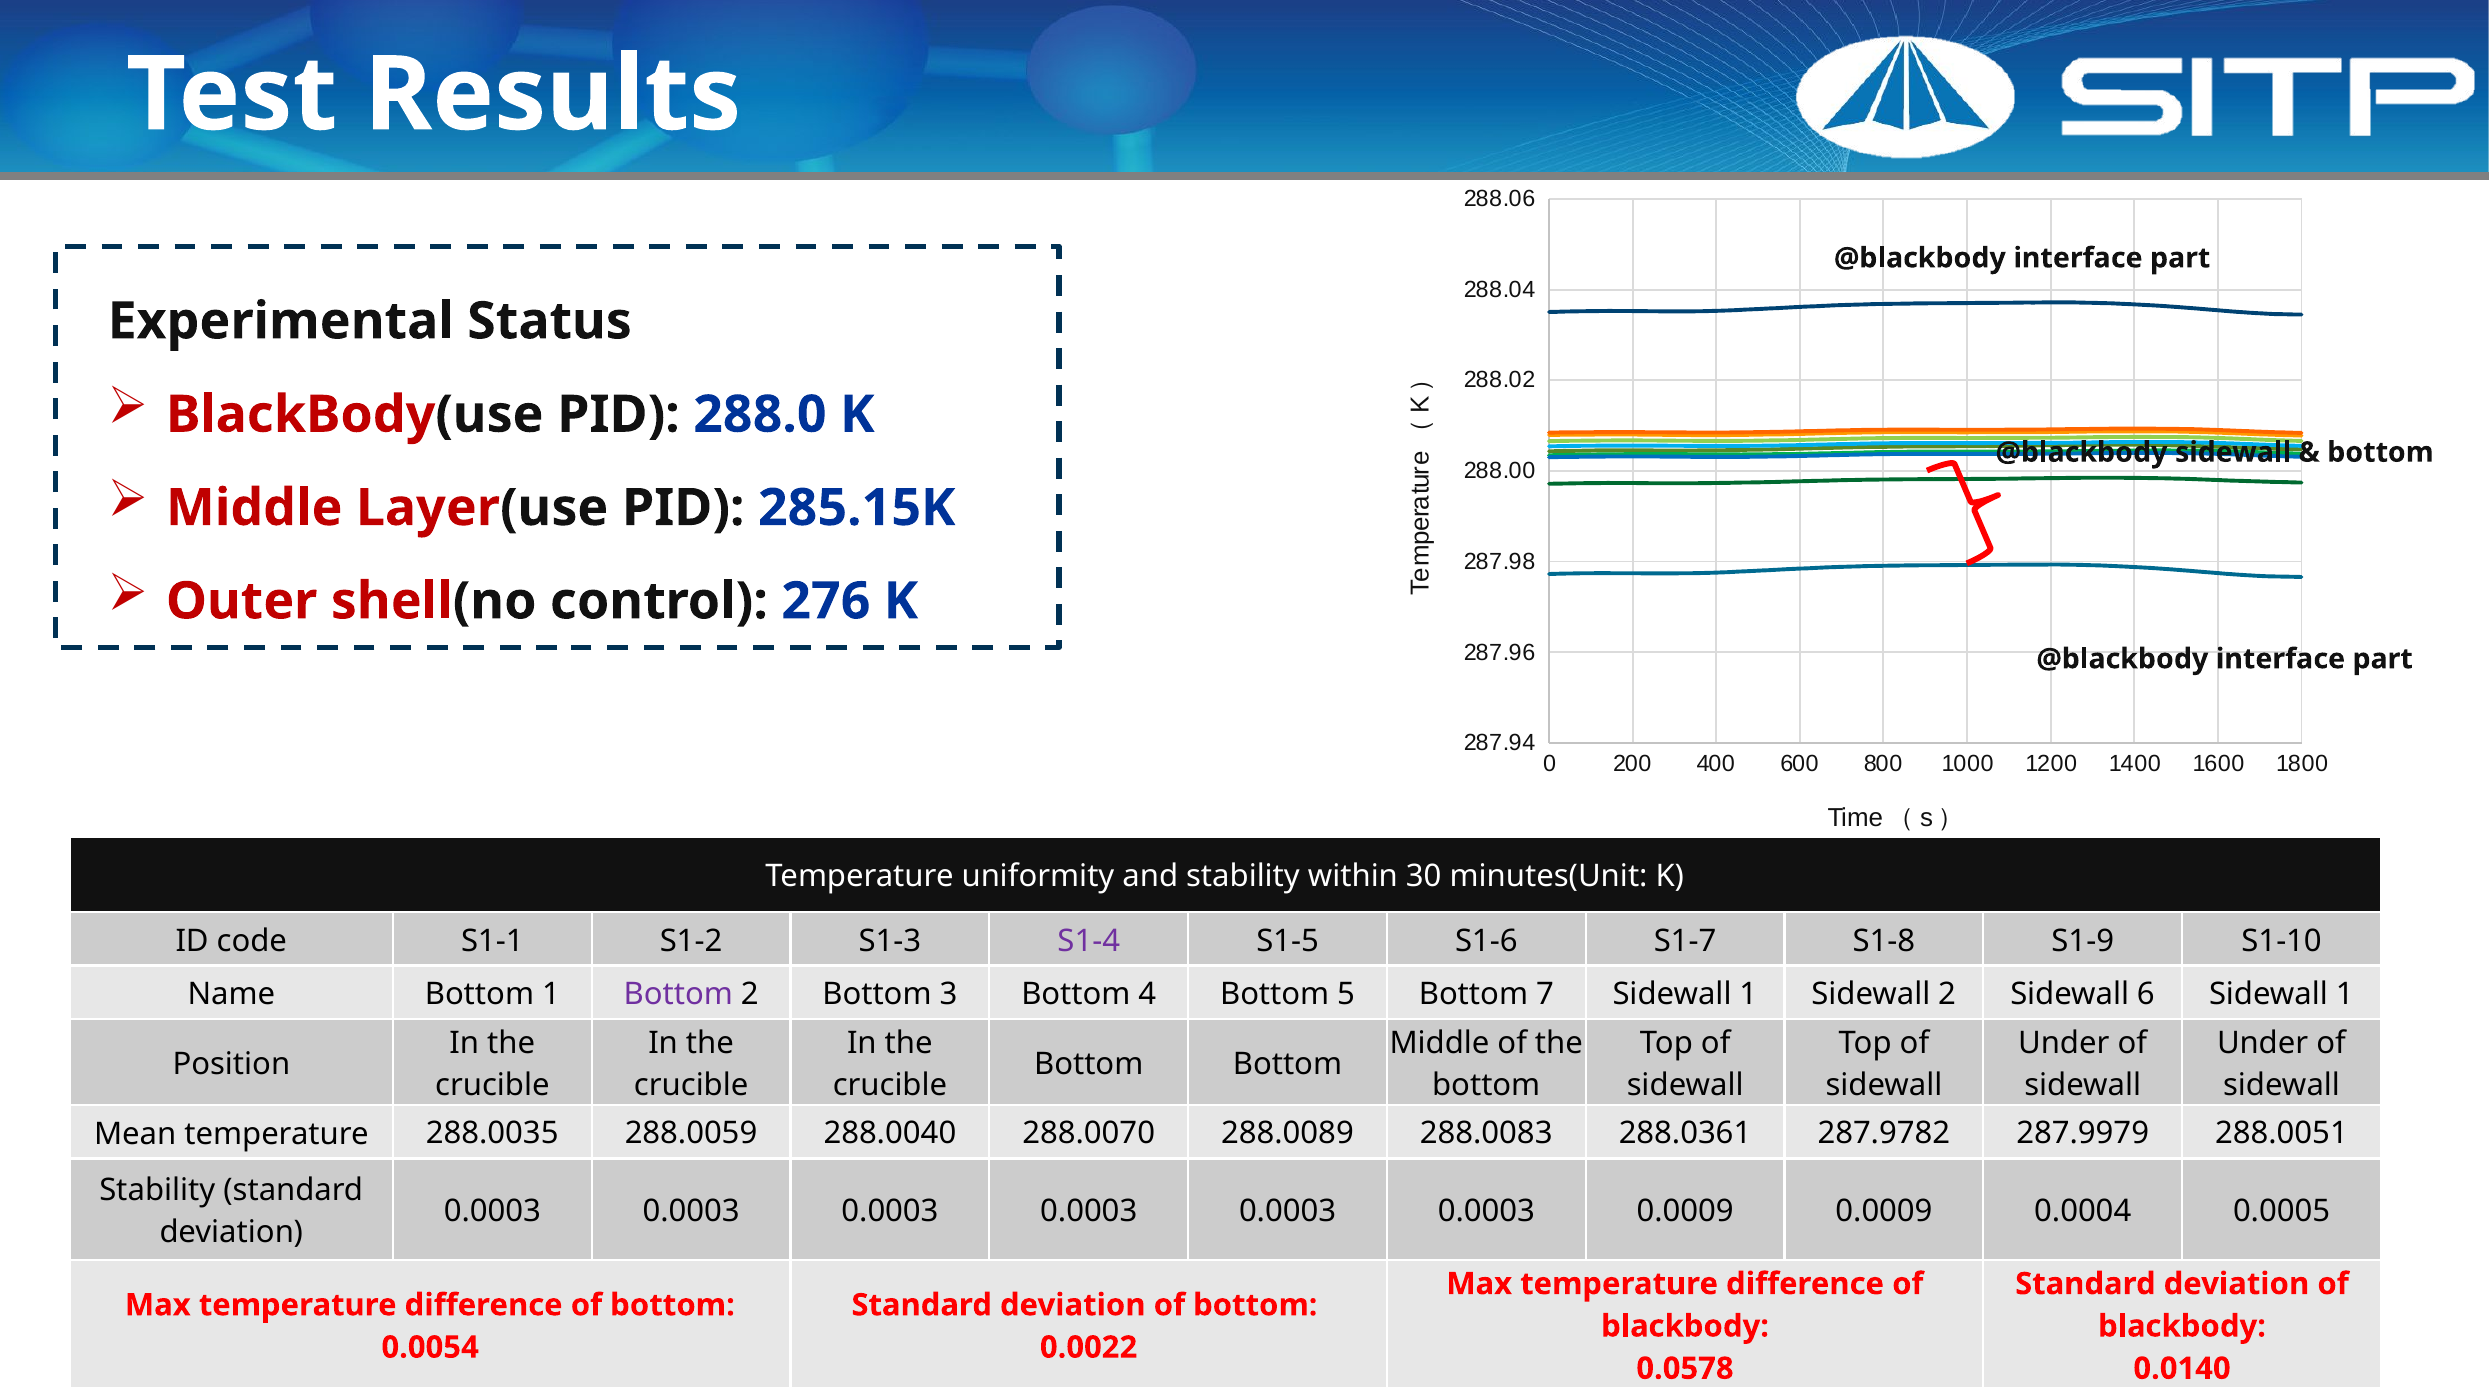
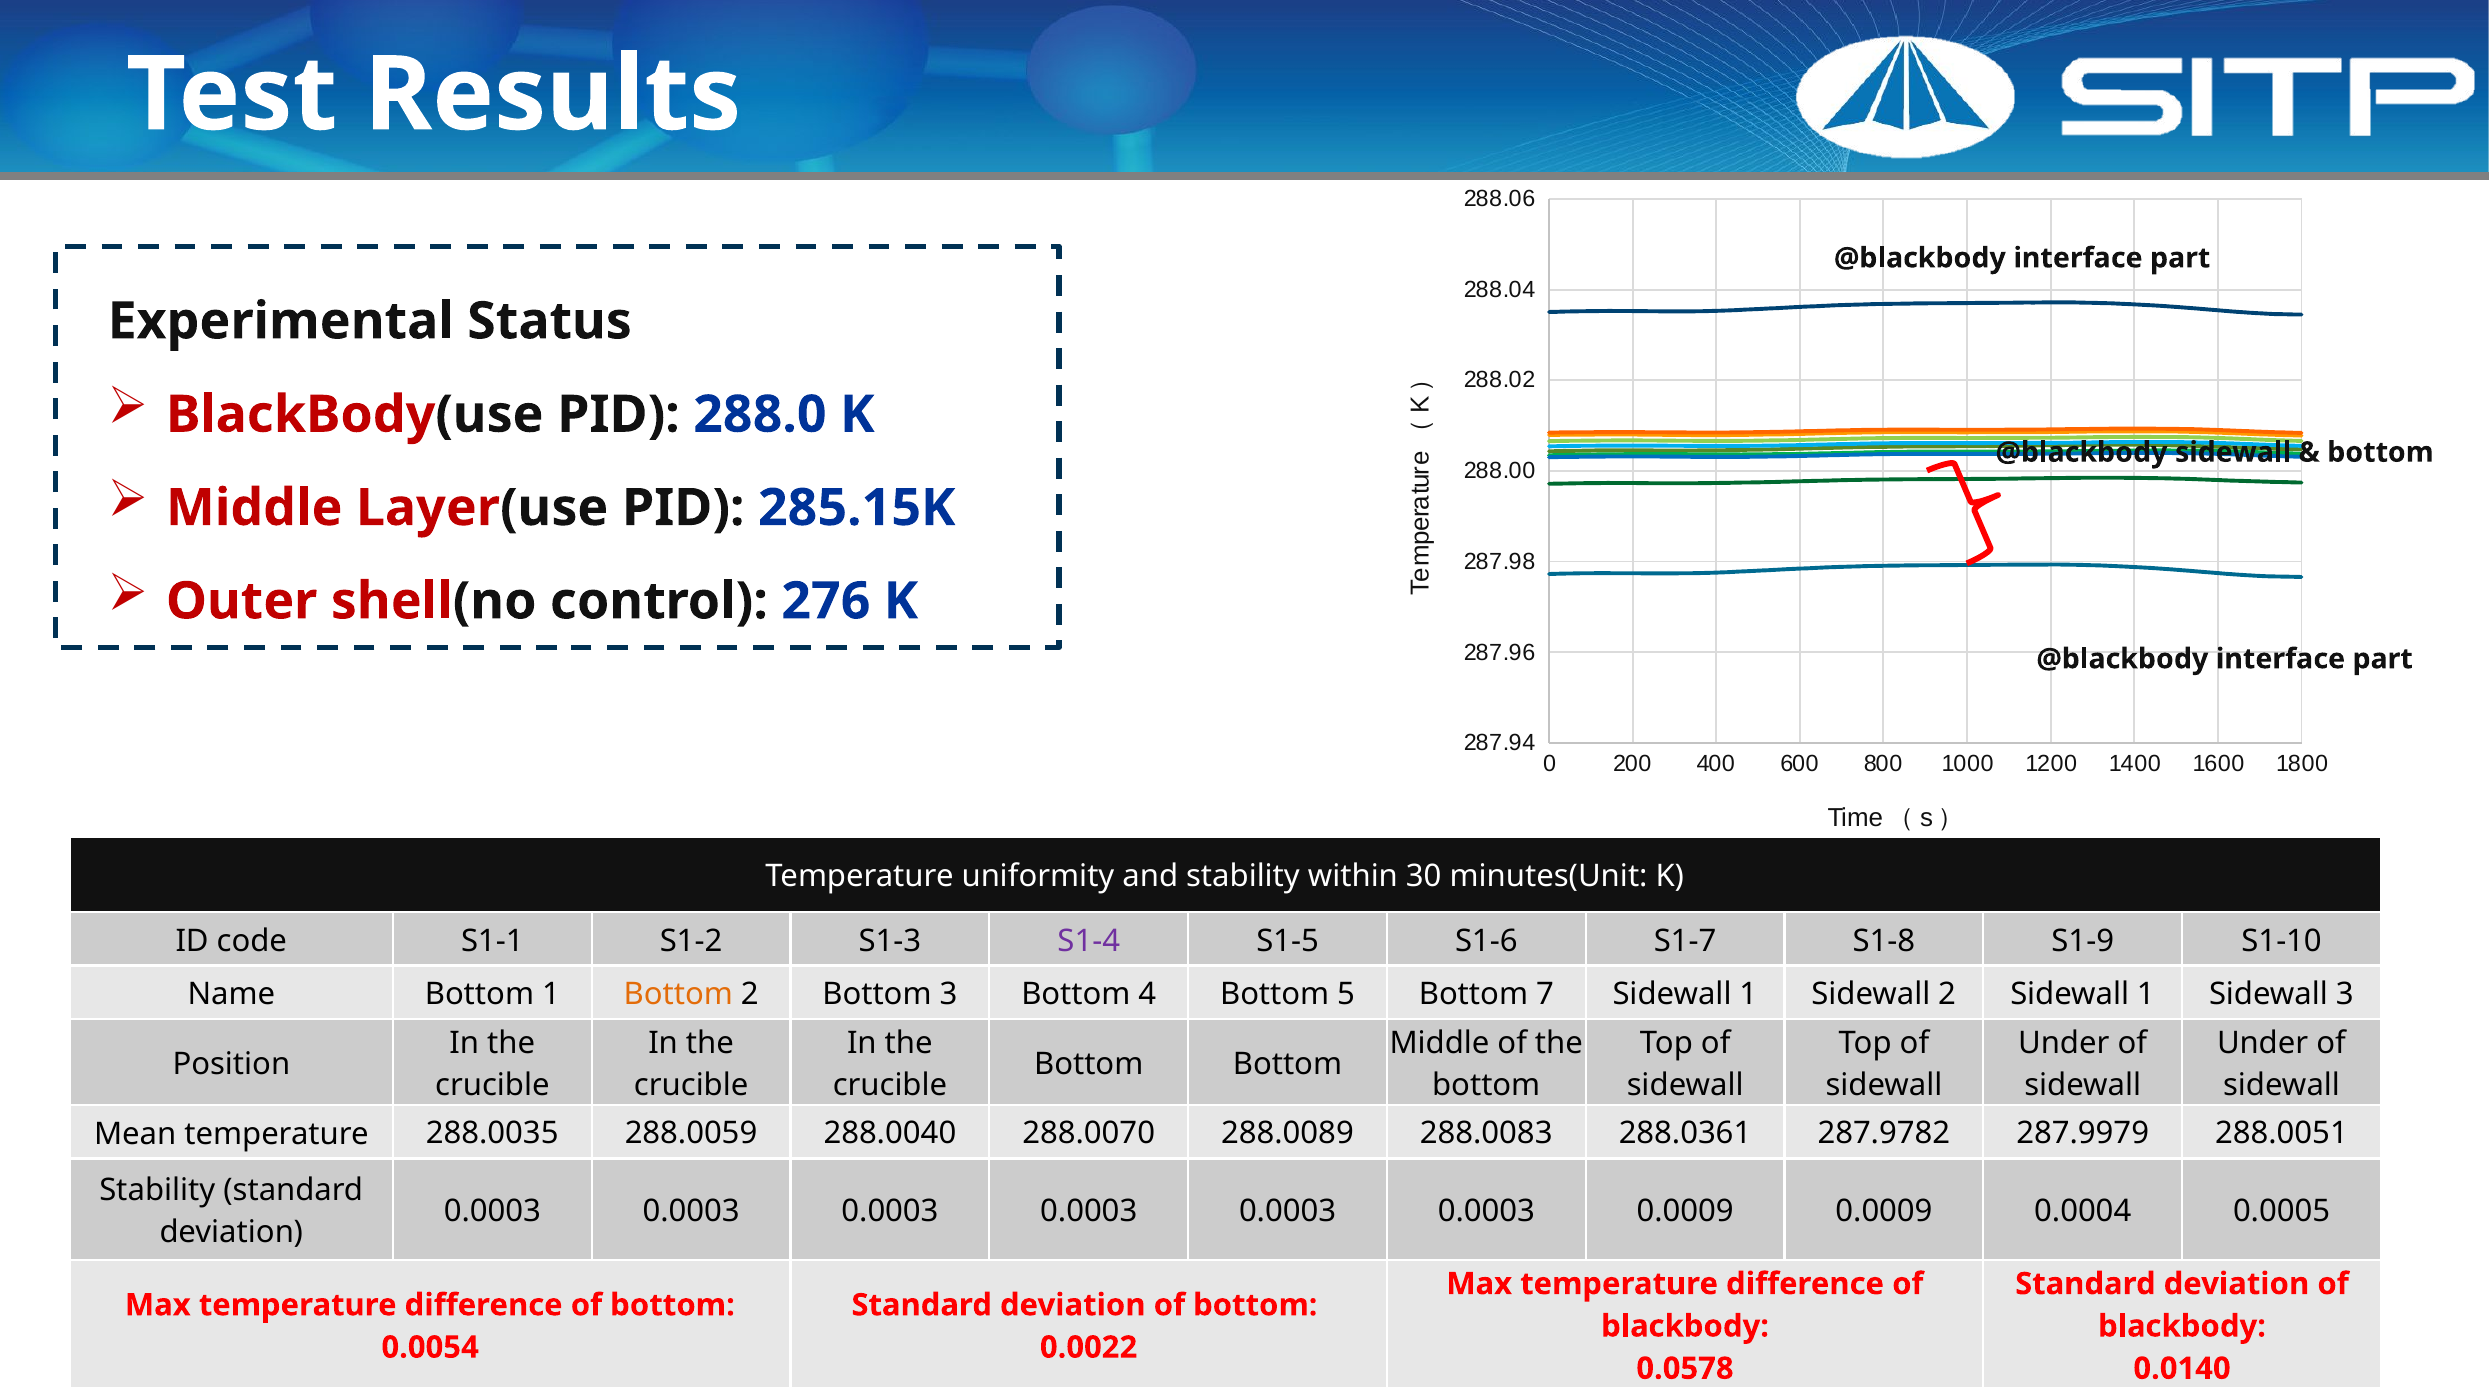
Bottom at (678, 995) colour: purple -> orange
2 Sidewall 6: 6 -> 1
1 at (2345, 995): 1 -> 3
